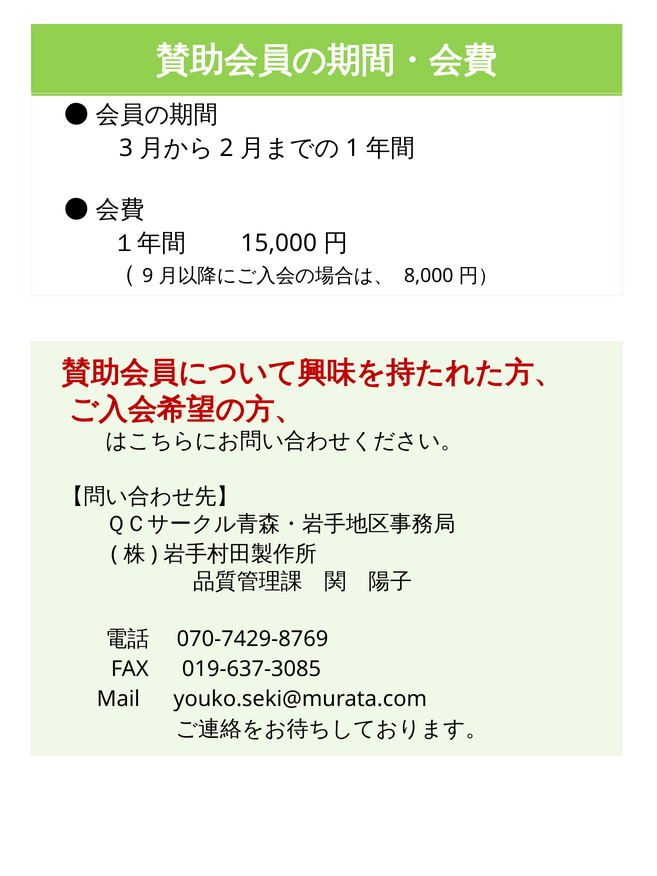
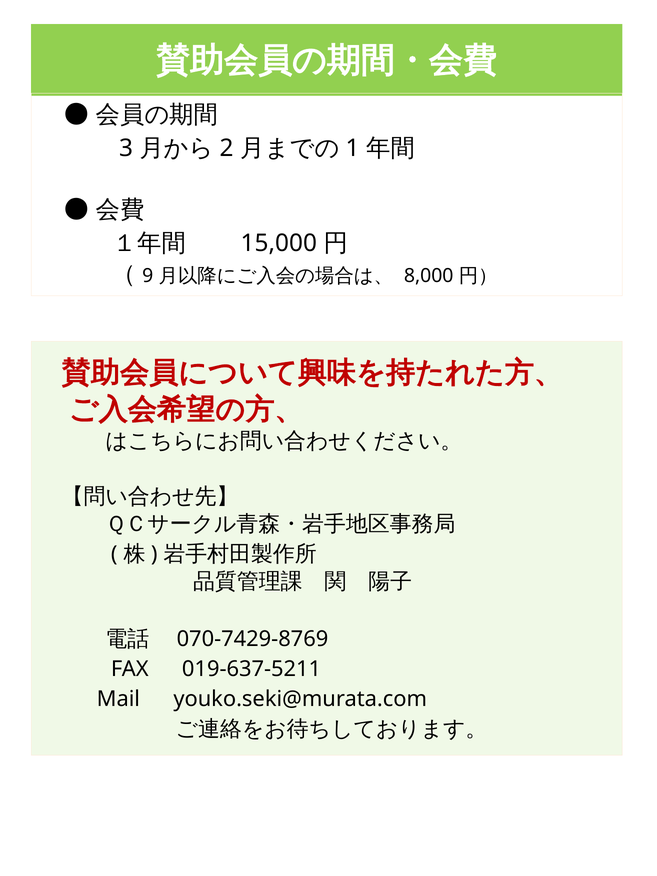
019-637-3085: 019-637-3085 -> 019-637-5211
